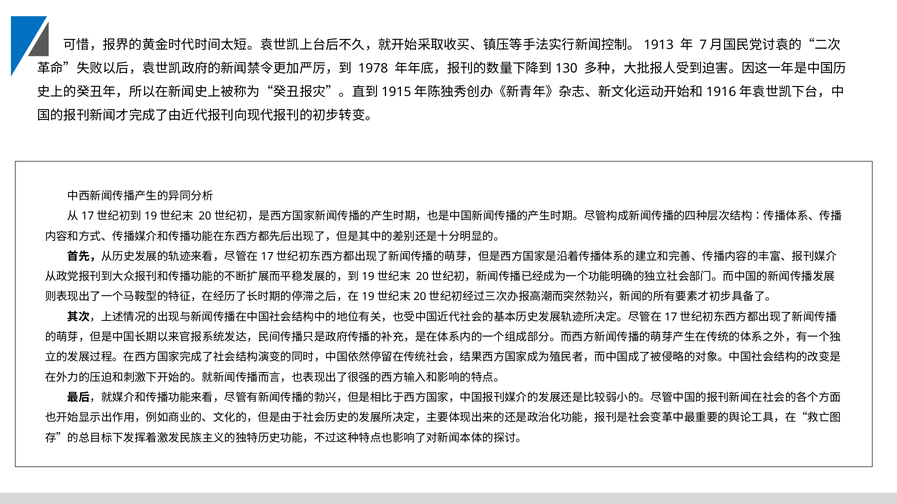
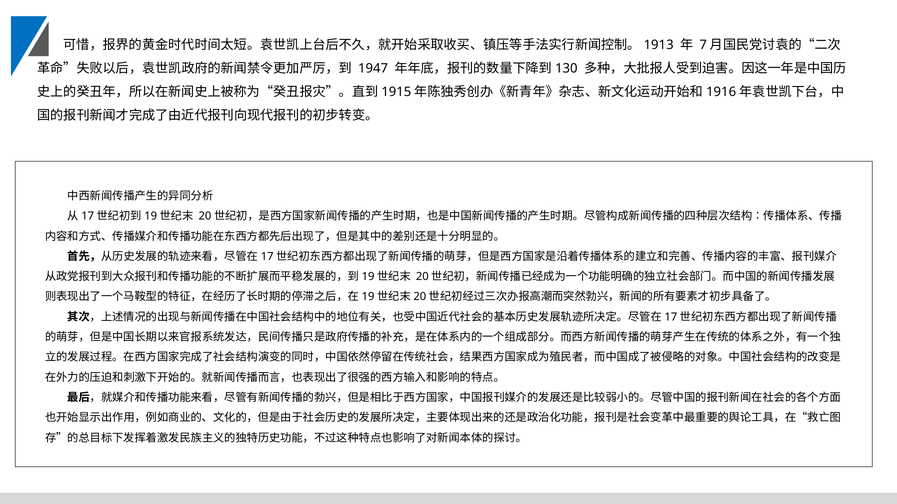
1978: 1978 -> 1947
